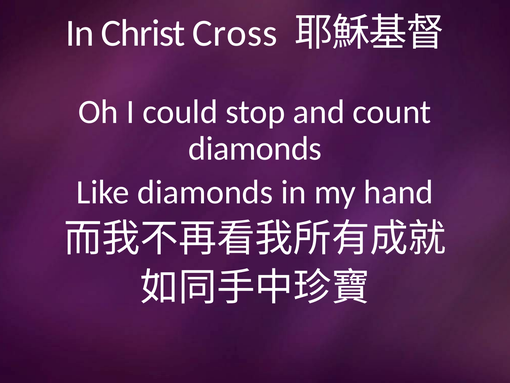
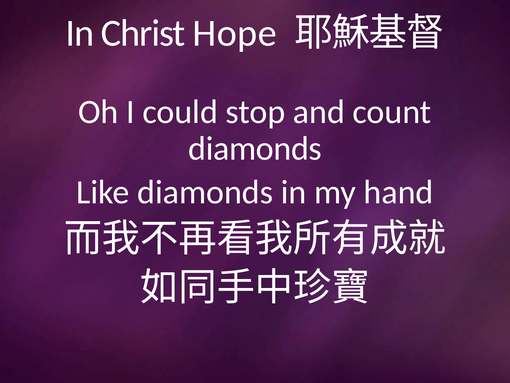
Cross: Cross -> Hope
